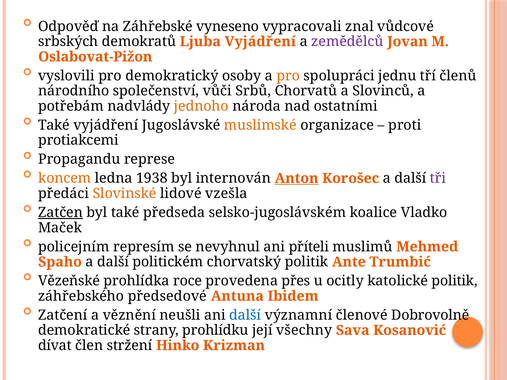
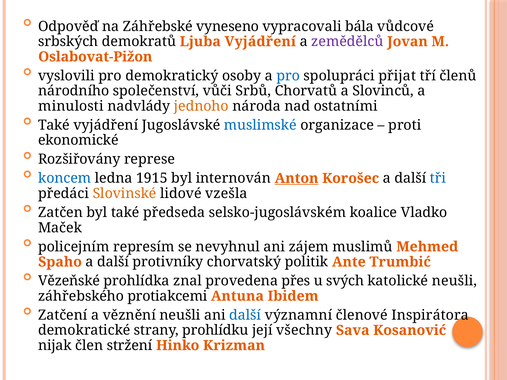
znal: znal -> bála
pro at (288, 76) colour: orange -> blue
jednu: jednu -> přijat
potřebám: potřebám -> minulosti
muslimské colour: orange -> blue
protiakcemi: protiakcemi -> ekonomické
Propagandu: Propagandu -> Rozšiřovány
koncem colour: orange -> blue
1938: 1938 -> 1915
tři colour: purple -> blue
Zatčen underline: present -> none
příteli: příteli -> zájem
politickém: politickém -> protivníky
roce: roce -> znal
ocitly: ocitly -> svých
katolické politik: politik -> neušli
předsedové: předsedové -> protiakcemi
Dobrovolně: Dobrovolně -> Inspirátora
dívat: dívat -> nijak
